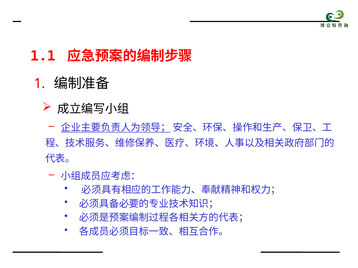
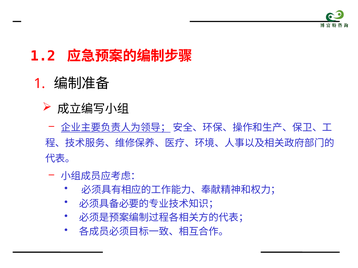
1.1: 1.1 -> 1.2
